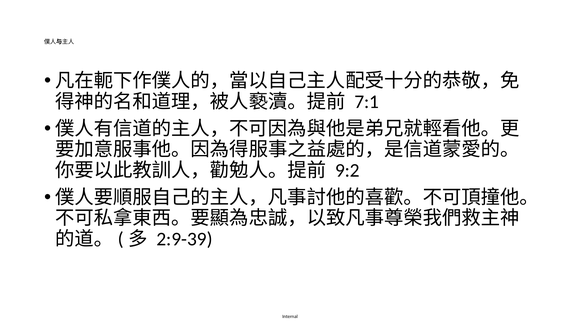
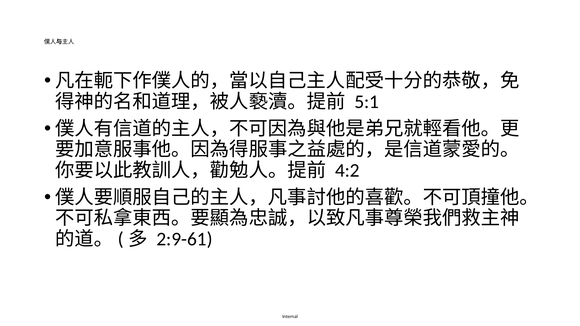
7:1: 7:1 -> 5:1
9:2: 9:2 -> 4:2
2:9-39: 2:9-39 -> 2:9-61
